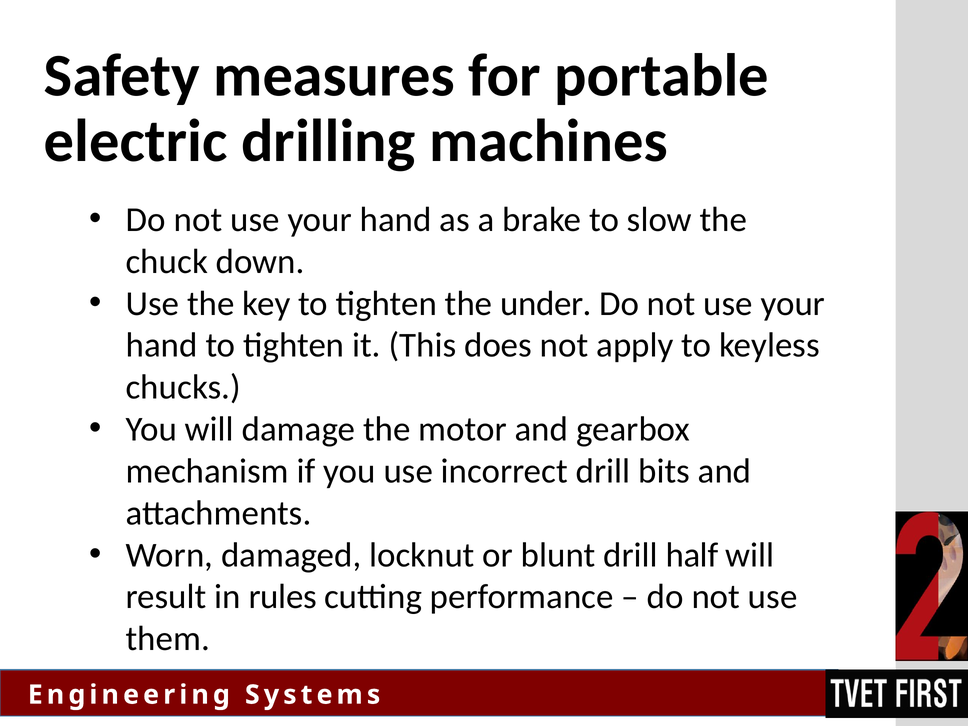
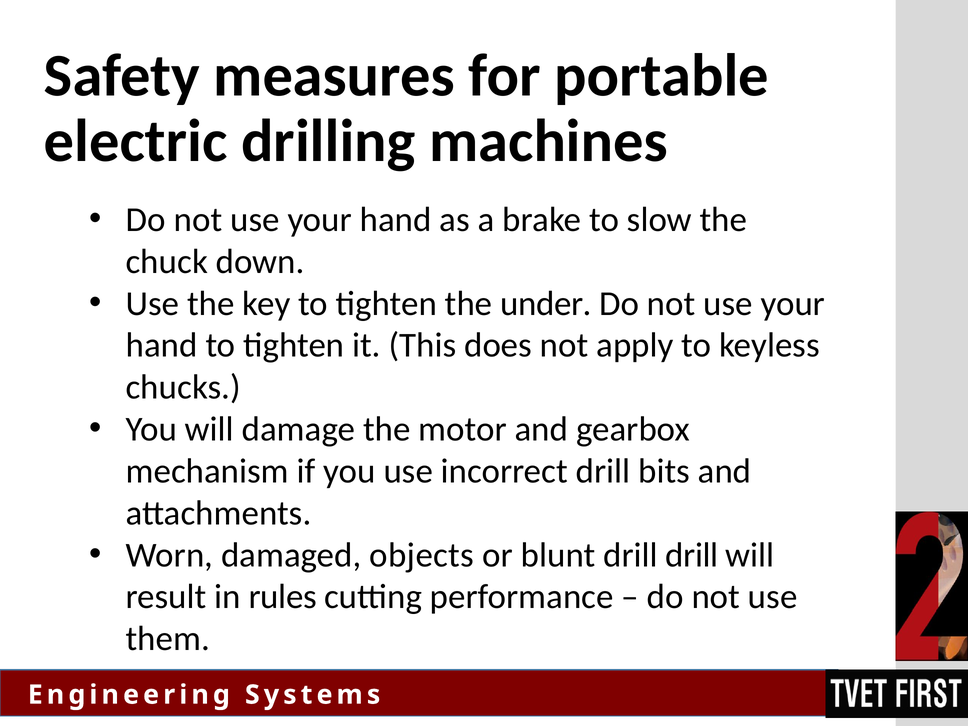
locknut: locknut -> objects
drill half: half -> drill
